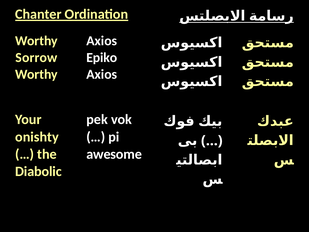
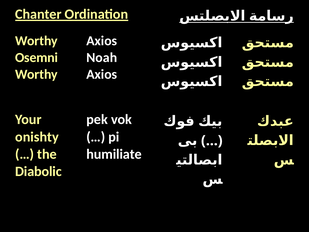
Sorrow: Sorrow -> Osemni
Epiko: Epiko -> Noah
awesome: awesome -> humiliate
